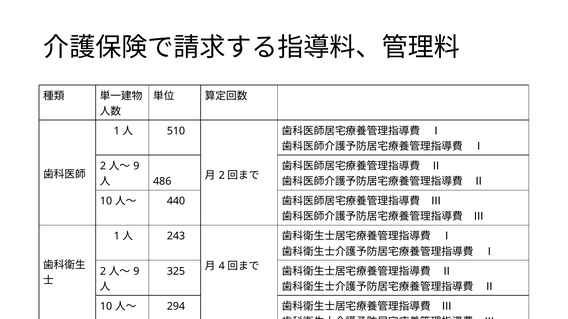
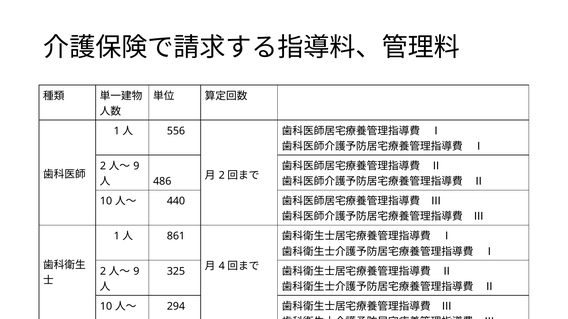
510: 510 -> 556
243: 243 -> 861
